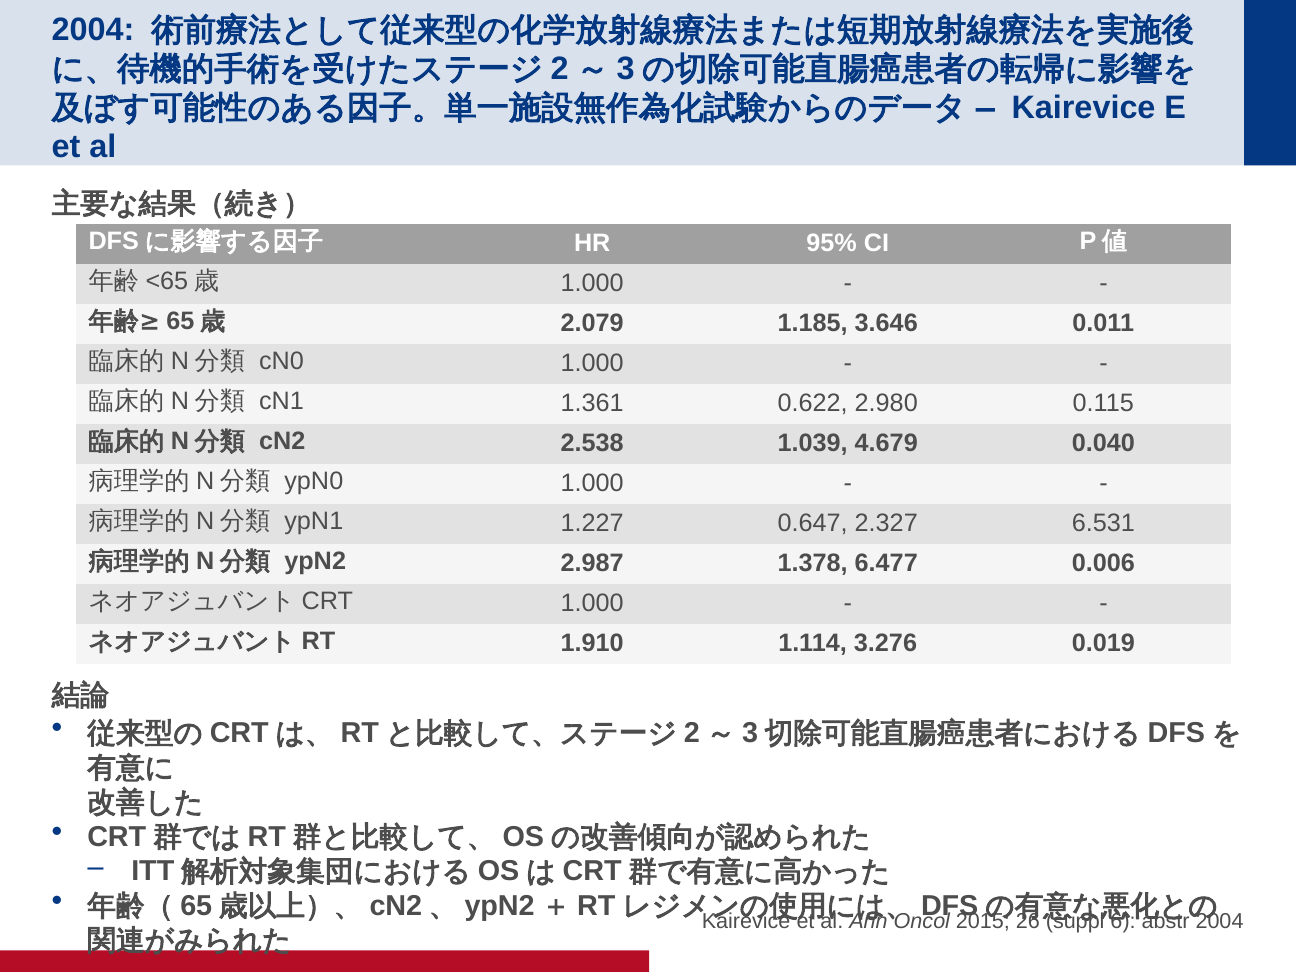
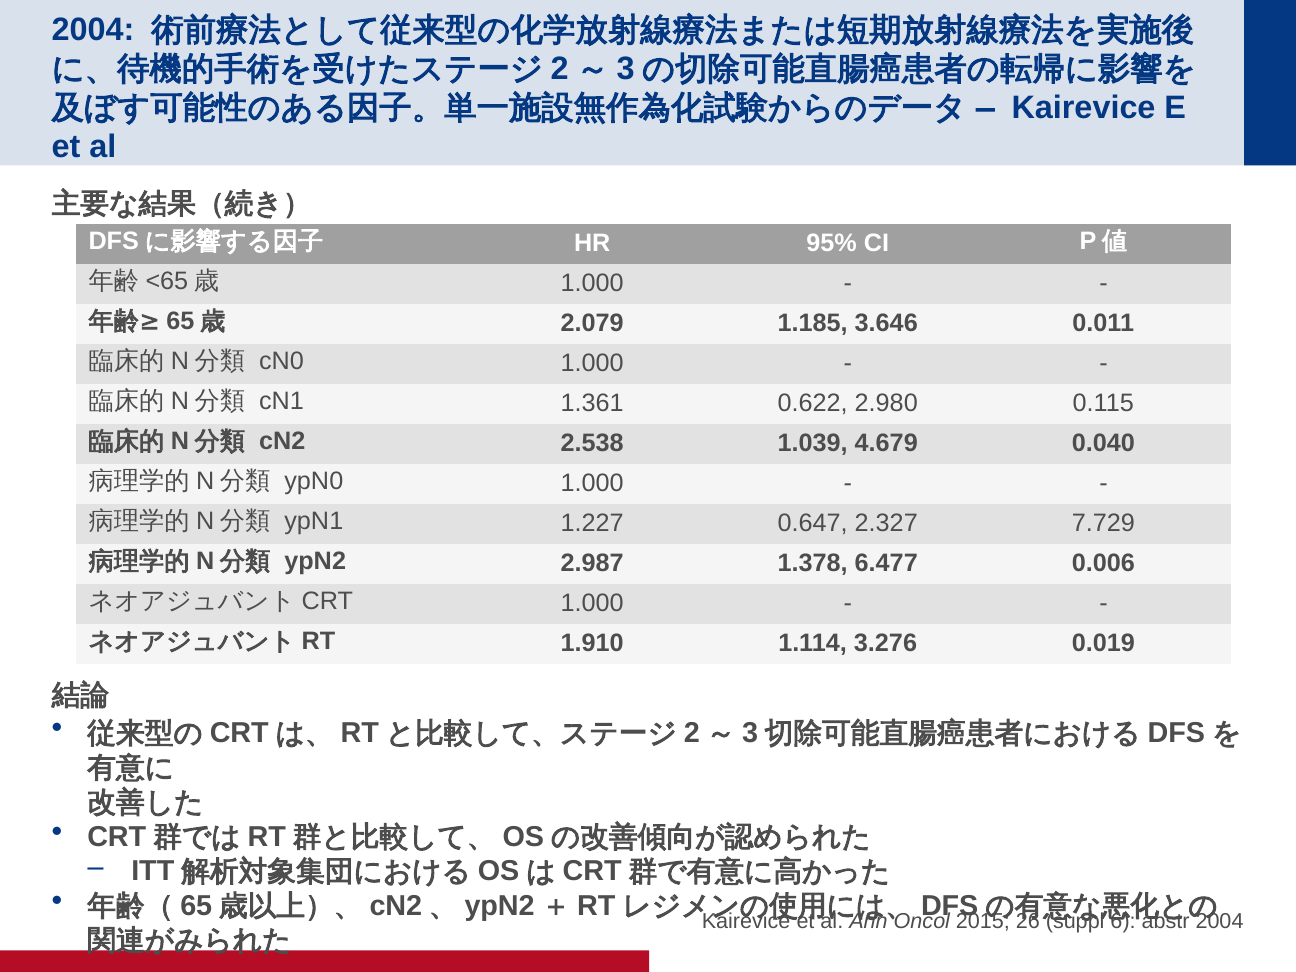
6.531: 6.531 -> 7.729
